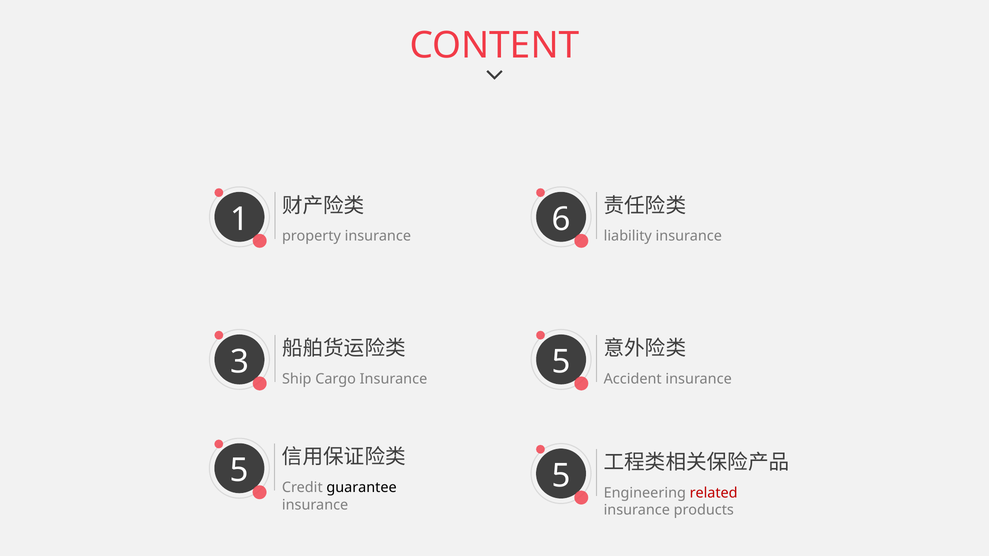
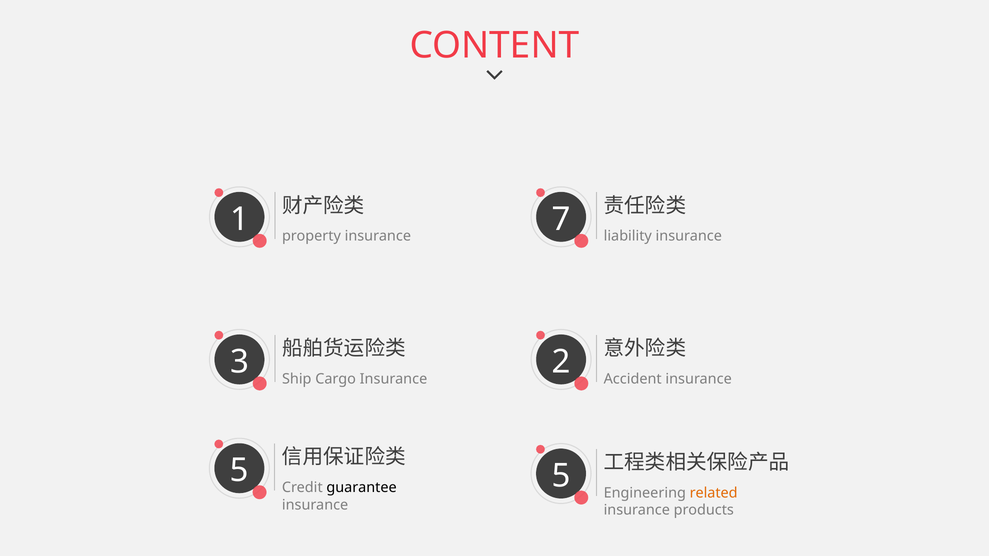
6: 6 -> 7
Cargo Insurance 5: 5 -> 2
related colour: red -> orange
